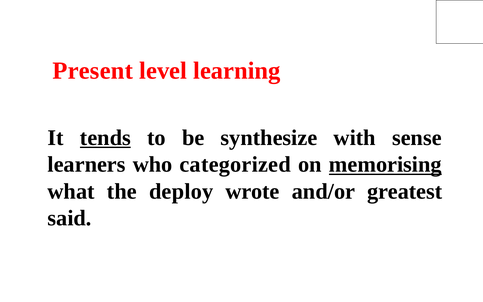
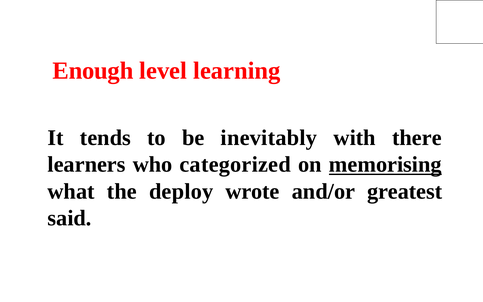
Present: Present -> Enough
tends underline: present -> none
synthesize: synthesize -> inevitably
sense: sense -> there
